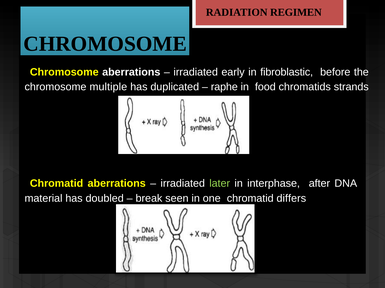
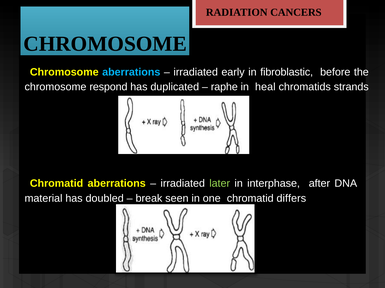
REGIMEN: REGIMEN -> CANCERS
aberrations at (131, 72) colour: white -> light blue
multiple: multiple -> respond
food: food -> heal
